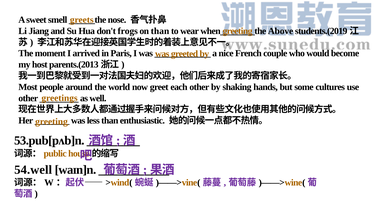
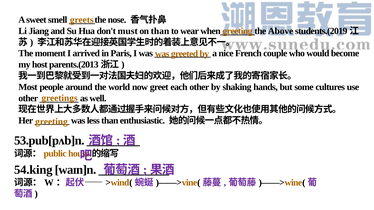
frogs: frogs -> must
54.well: 54.well -> 54.king
